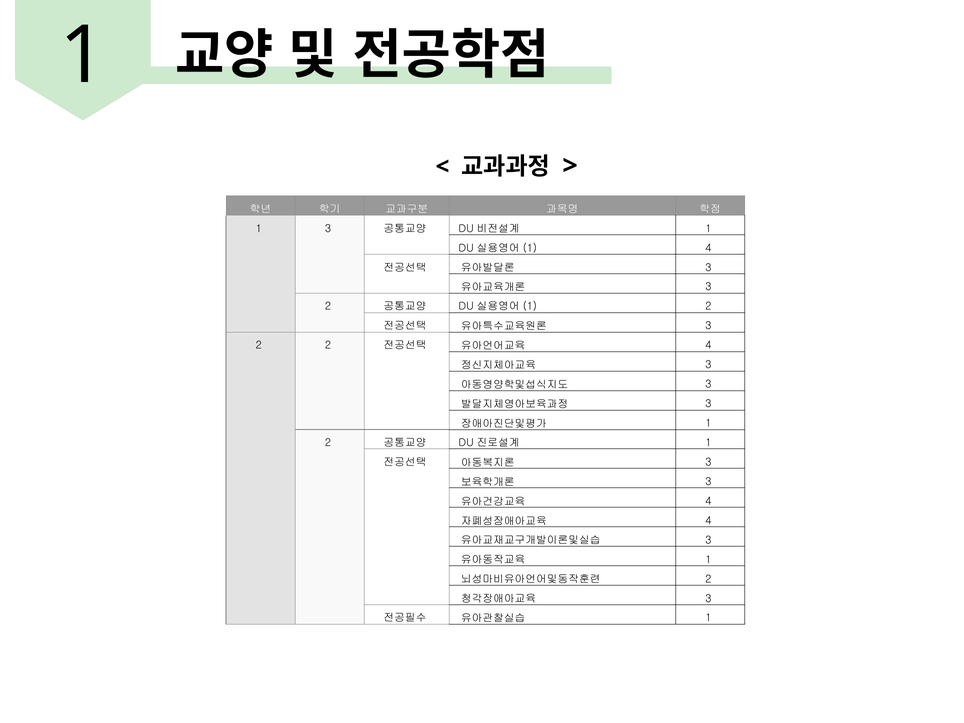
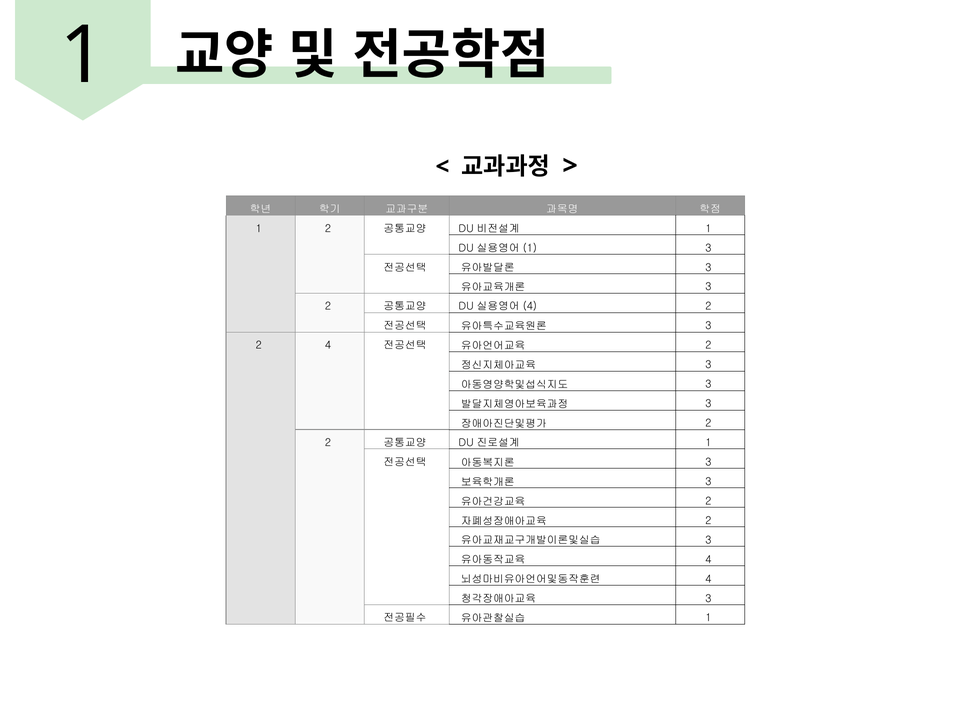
1 3: 3 -> 2
1 4: 4 -> 3
1 at (530, 306): 1 -> 4
2 2: 2 -> 4
4 at (708, 345): 4 -> 2
1 at (708, 423): 1 -> 2
4 at (708, 501): 4 -> 2
4 at (708, 521): 4 -> 2
1 at (708, 560): 1 -> 4
2 at (708, 579): 2 -> 4
